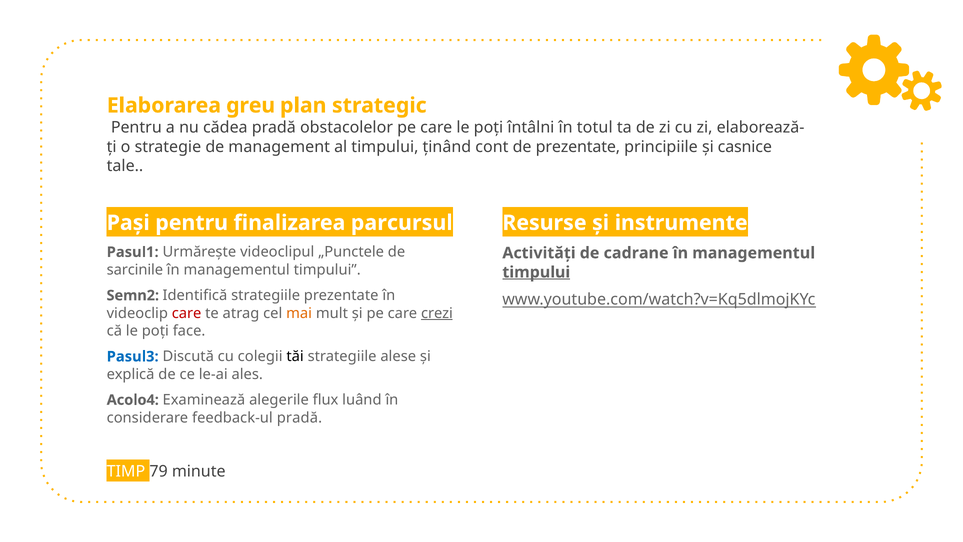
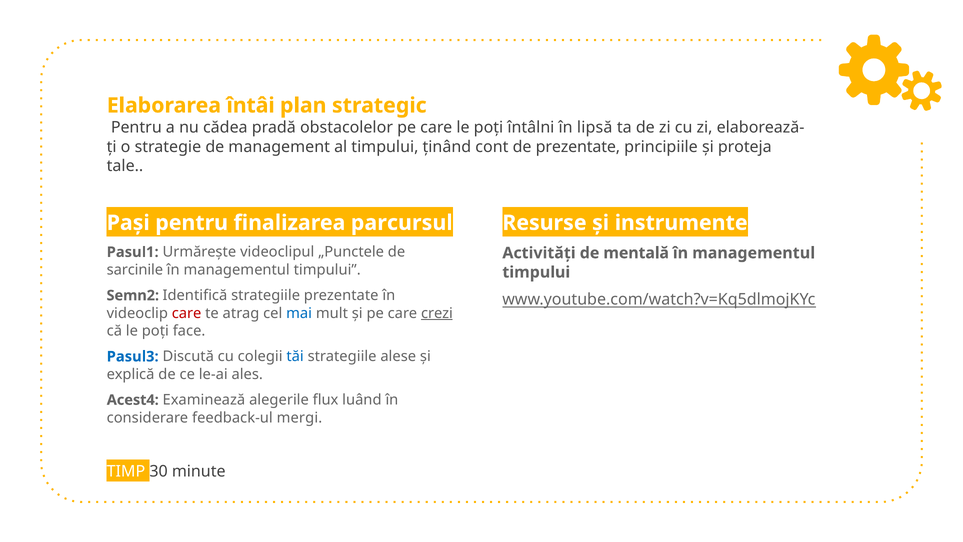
greu: greu -> întâi
totul: totul -> lipsă
casnice: casnice -> proteja
cadrane: cadrane -> mentală
timpului at (536, 272) underline: present -> none
mai colour: orange -> blue
tăi colour: black -> blue
Acolo4: Acolo4 -> Acest4
feedback-ul pradă: pradă -> mergi
79: 79 -> 30
